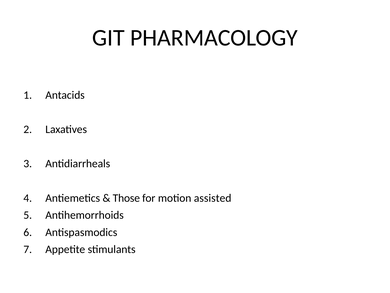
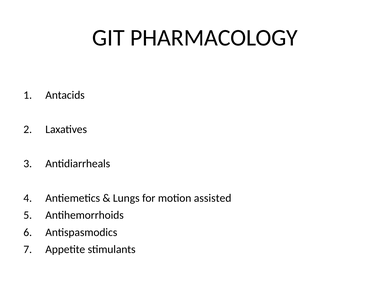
Those: Those -> Lungs
